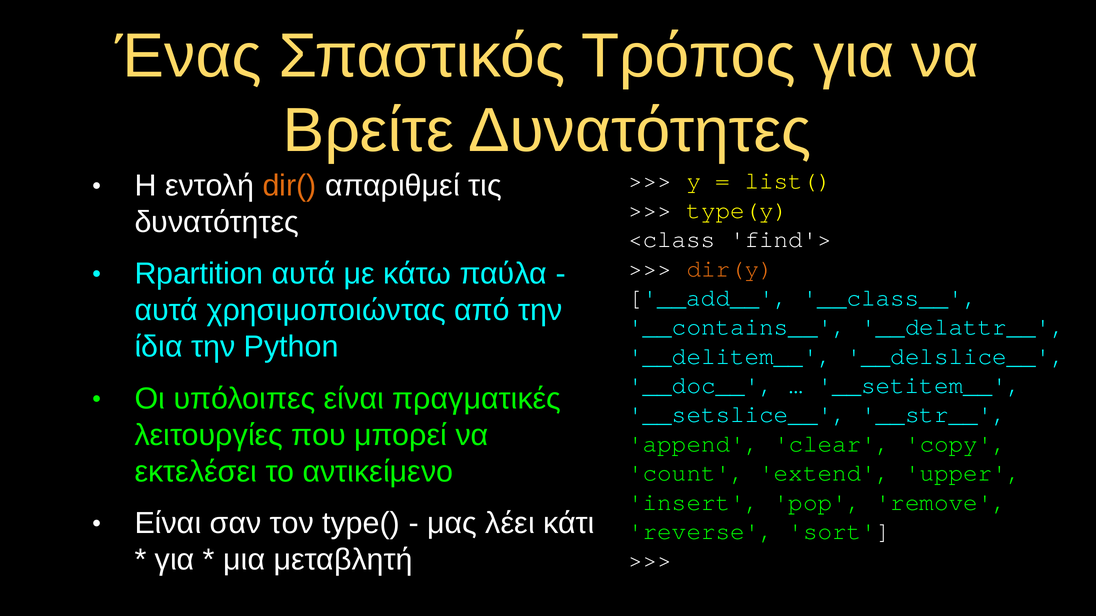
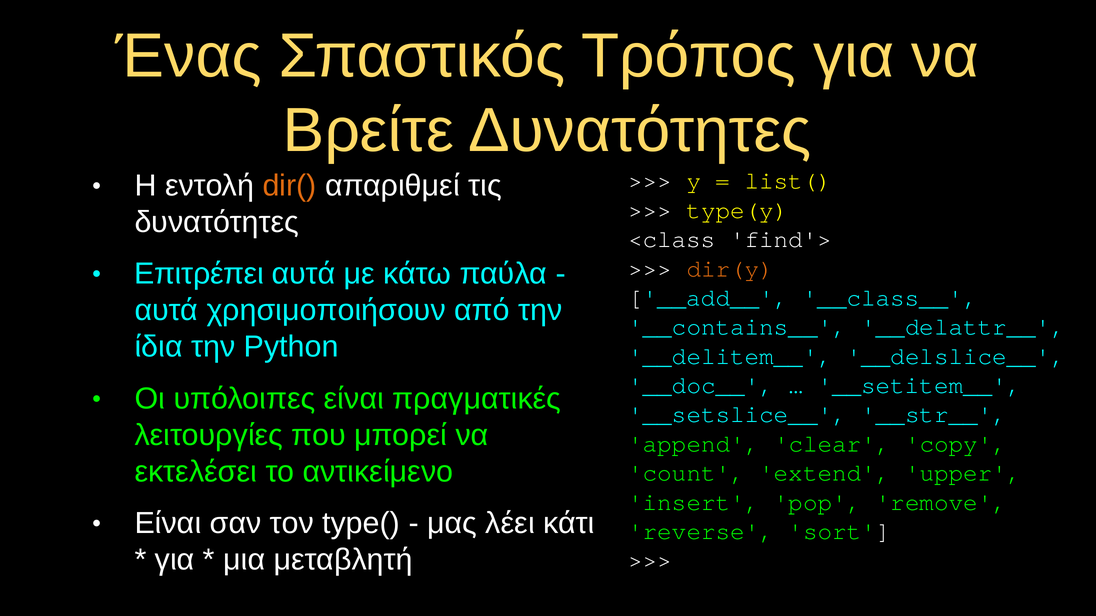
Rpartition: Rpartition -> Επιτρέπει
χρησιμοποιώντας: χρησιμοποιώντας -> χρησιμοποιήσουν
